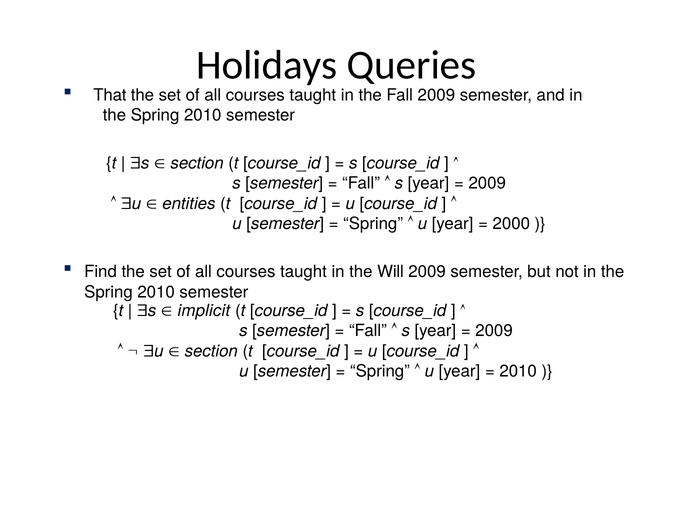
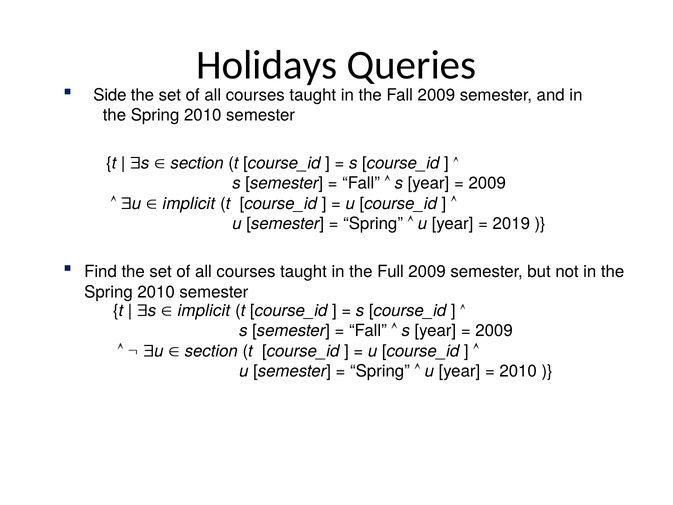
That: That -> Side
entities at (189, 203): entities -> implicit
2000: 2000 -> 2019
Will: Will -> Full
